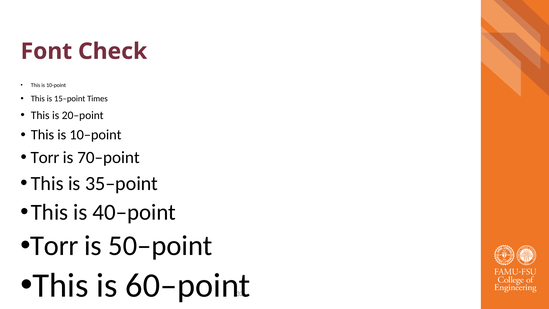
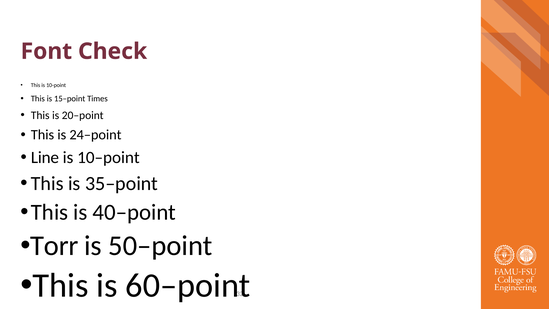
10–point: 10–point -> 24–point
Torr at (45, 157): Torr -> Line
70–point: 70–point -> 10–point
